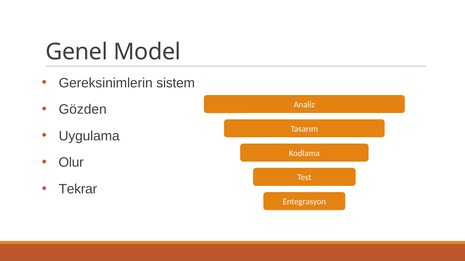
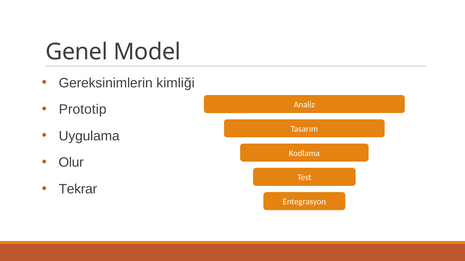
sistem: sistem -> kimliği
Gözden: Gözden -> Prototip
